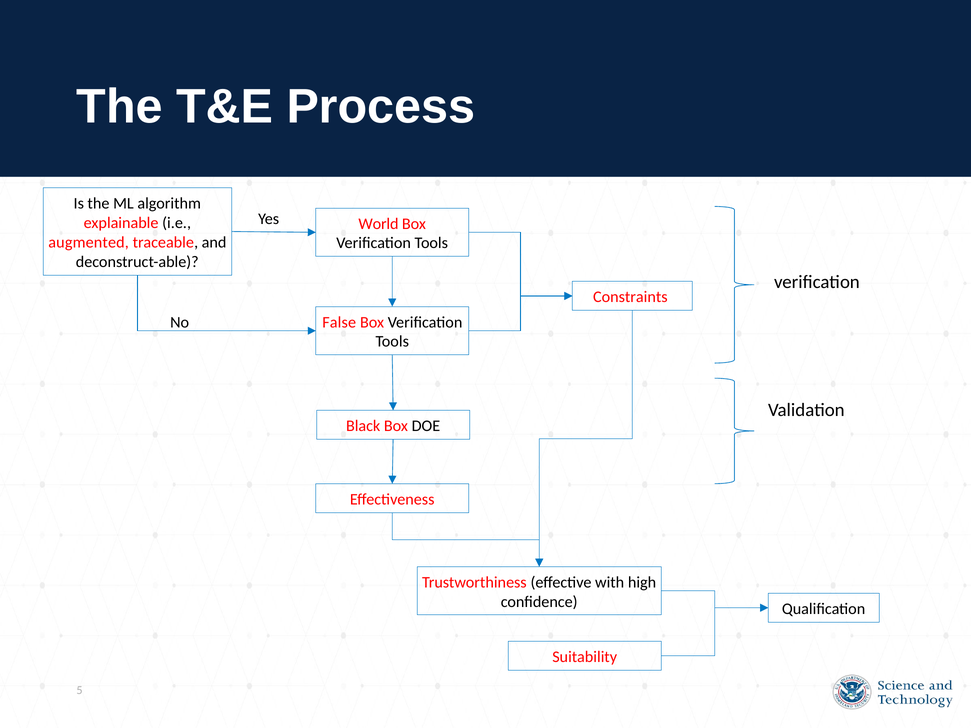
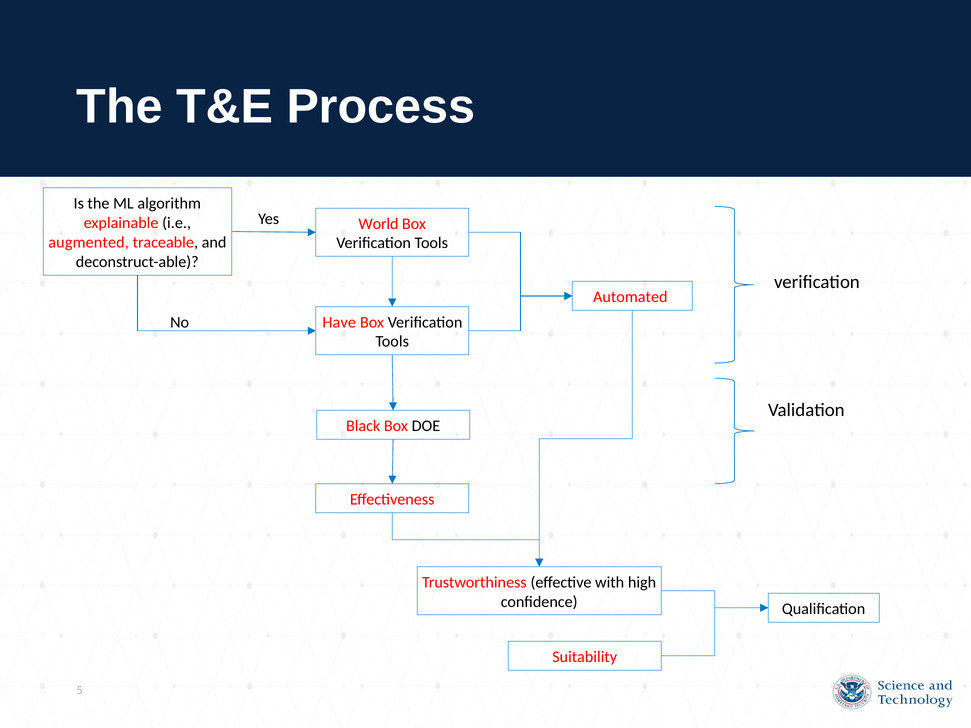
Constraints: Constraints -> Automated
False: False -> Have
